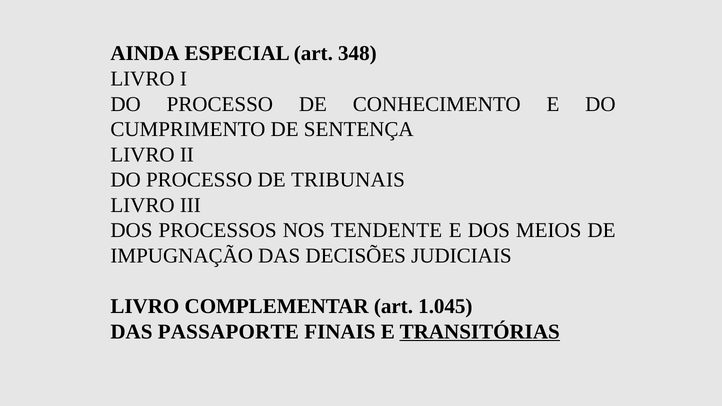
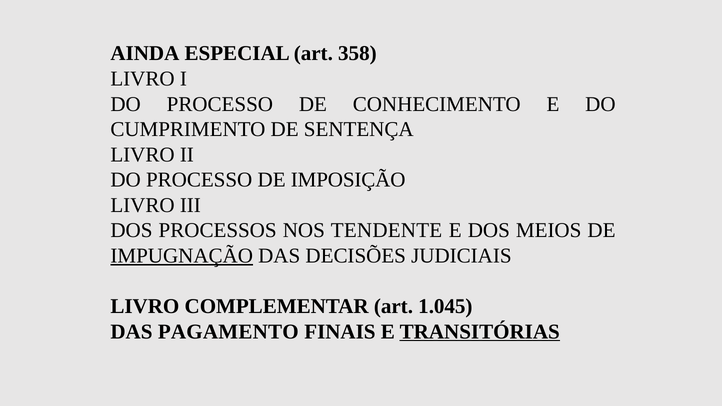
348: 348 -> 358
TRIBUNAIS: TRIBUNAIS -> IMPOSIÇÃO
IMPUGNAÇÃO underline: none -> present
PASSAPORTE: PASSAPORTE -> PAGAMENTO
